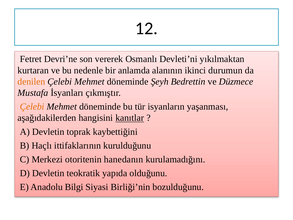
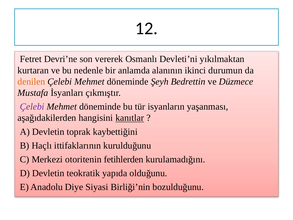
Çelebi at (32, 107) colour: orange -> purple
hanedanın: hanedanın -> fetihlerden
Bilgi: Bilgi -> Diye
